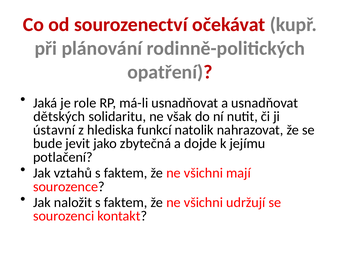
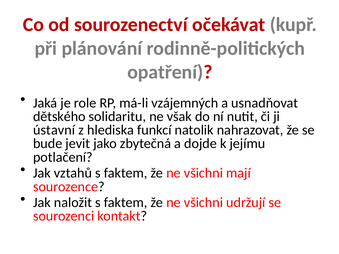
má-li usnadňovat: usnadňovat -> vzájemných
dětských: dětských -> dětského
